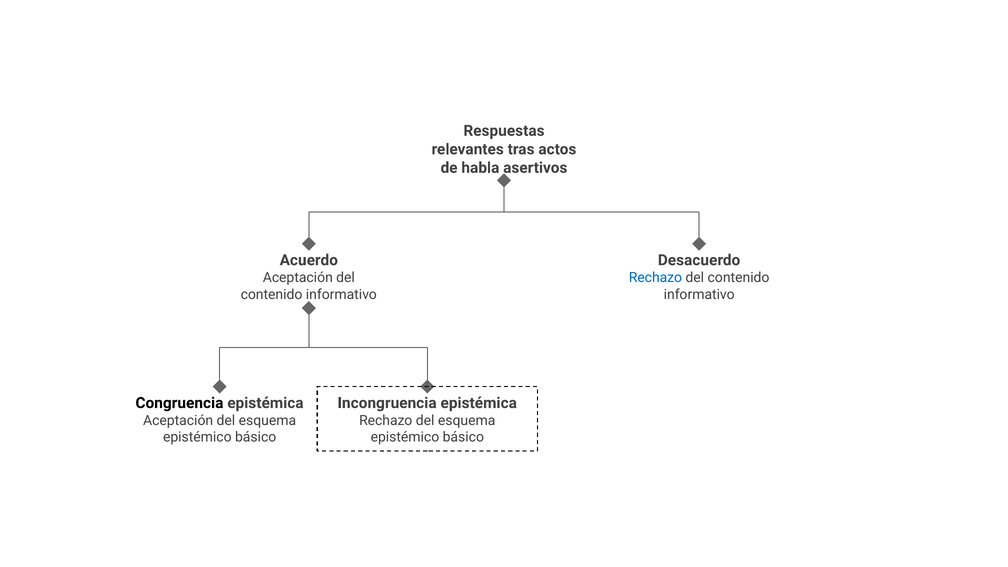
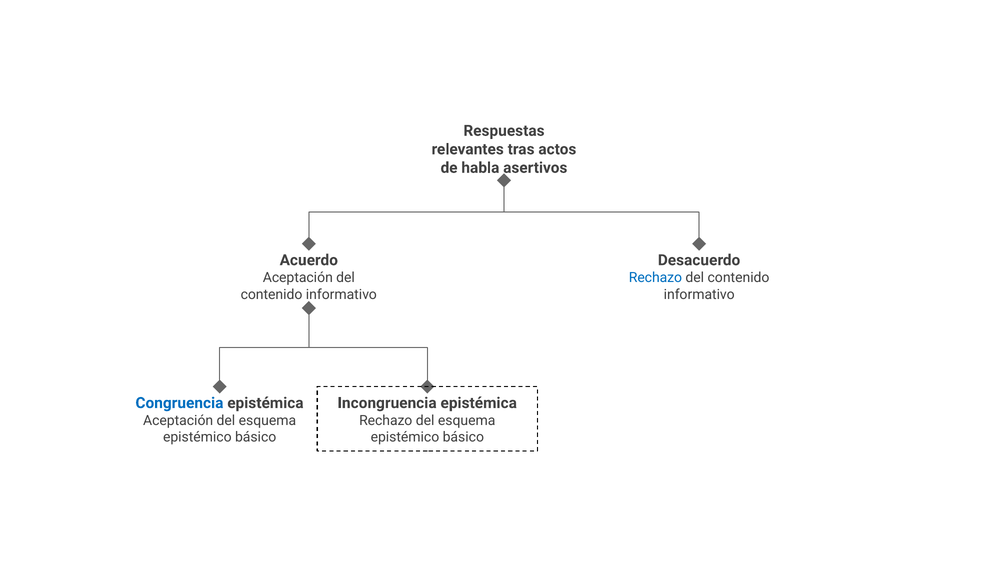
Congruencia colour: black -> blue
